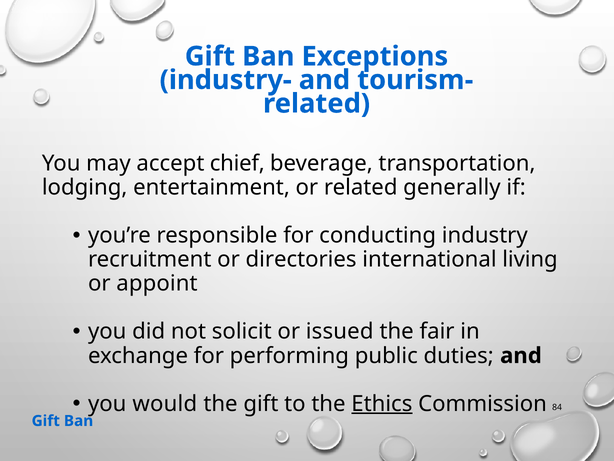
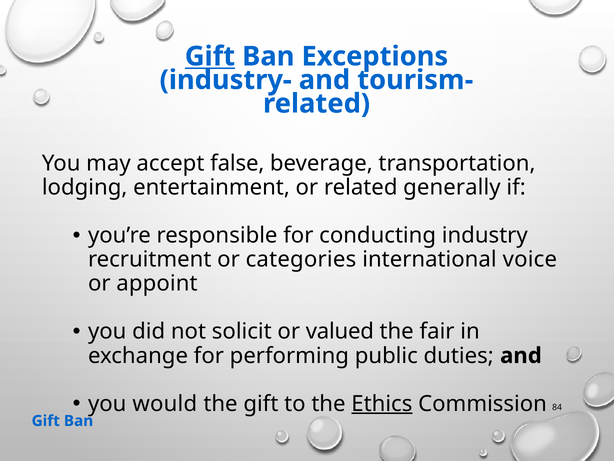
Gift at (210, 56) underline: none -> present
chief: chief -> false
directories: directories -> categories
living: living -> voice
issued: issued -> valued
